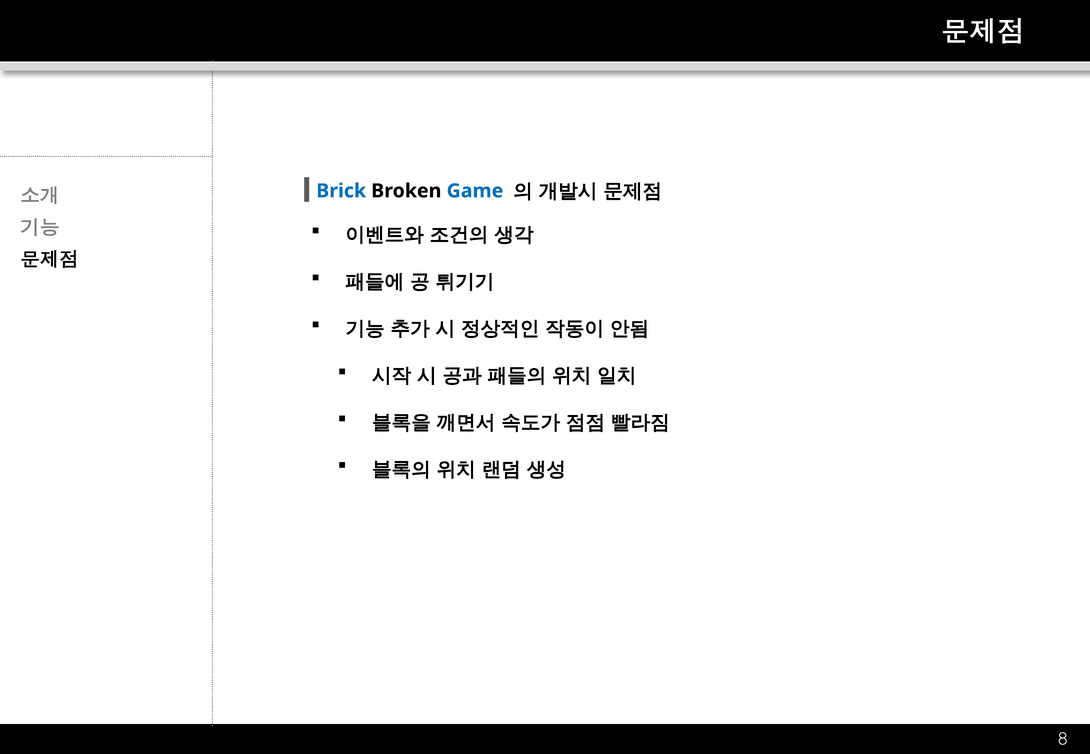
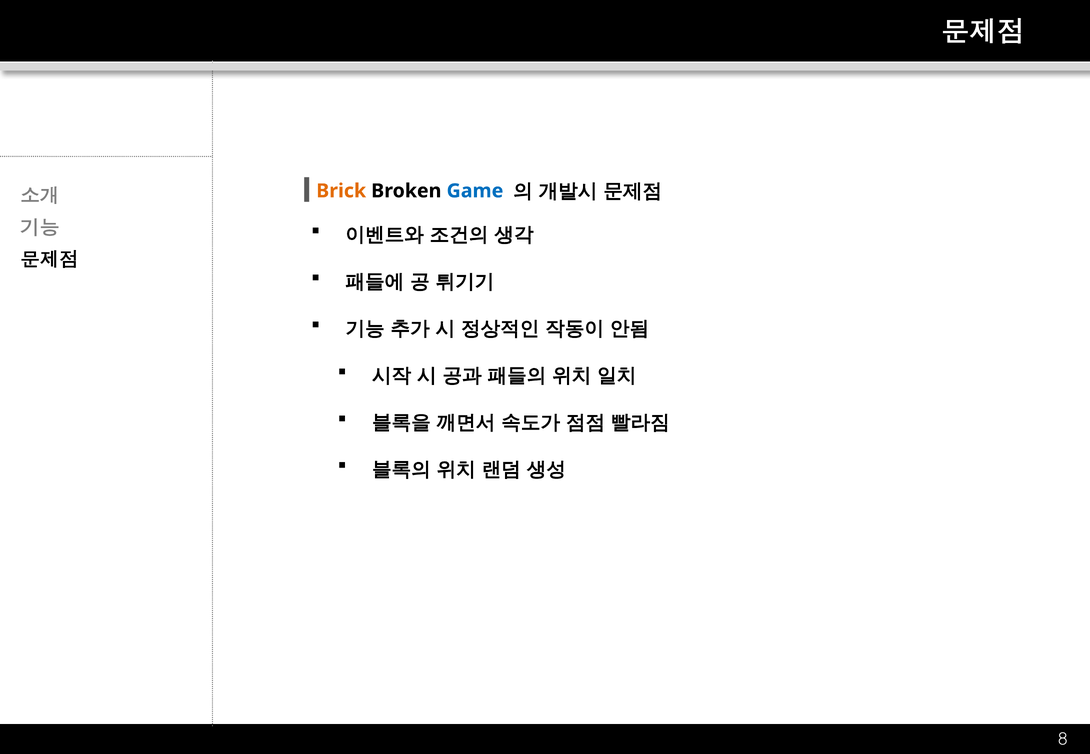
Brick colour: blue -> orange
